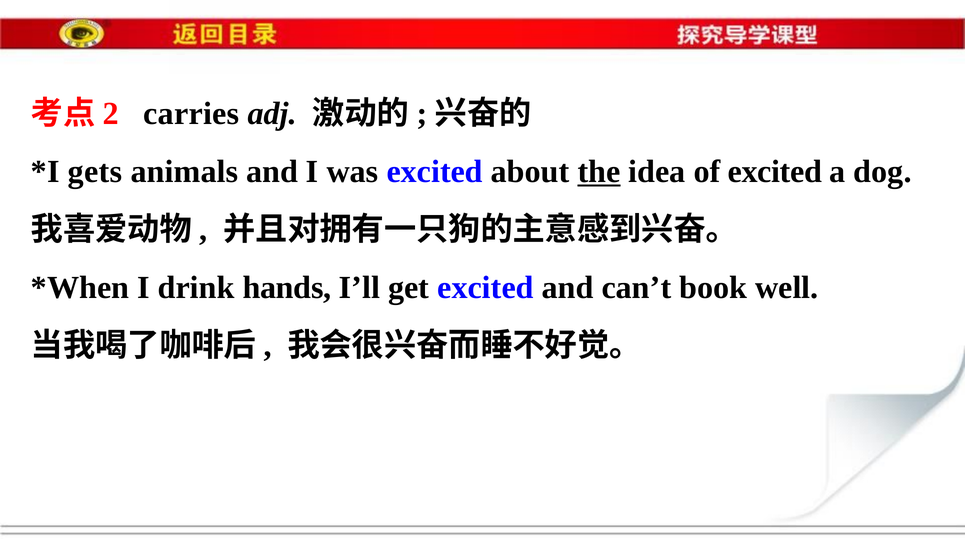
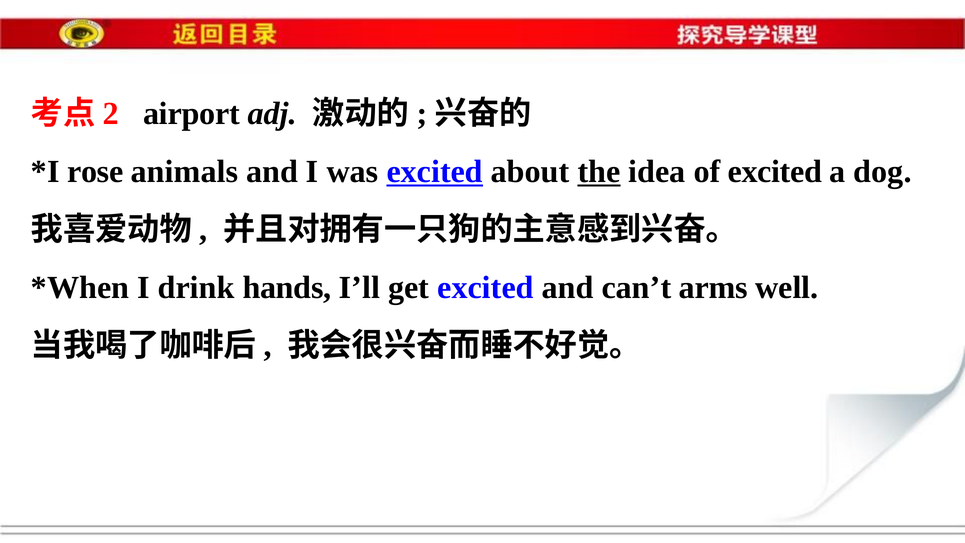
carries: carries -> airport
gets: gets -> rose
excited at (435, 172) underline: none -> present
book: book -> arms
